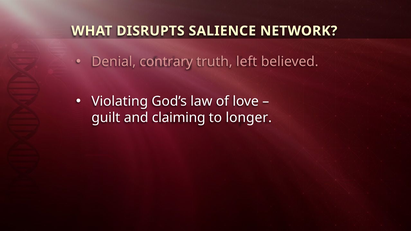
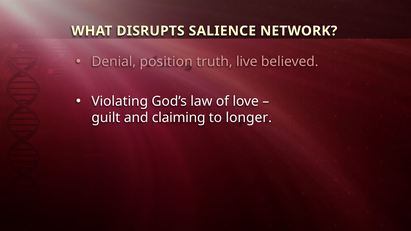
contrary: contrary -> position
left: left -> live
